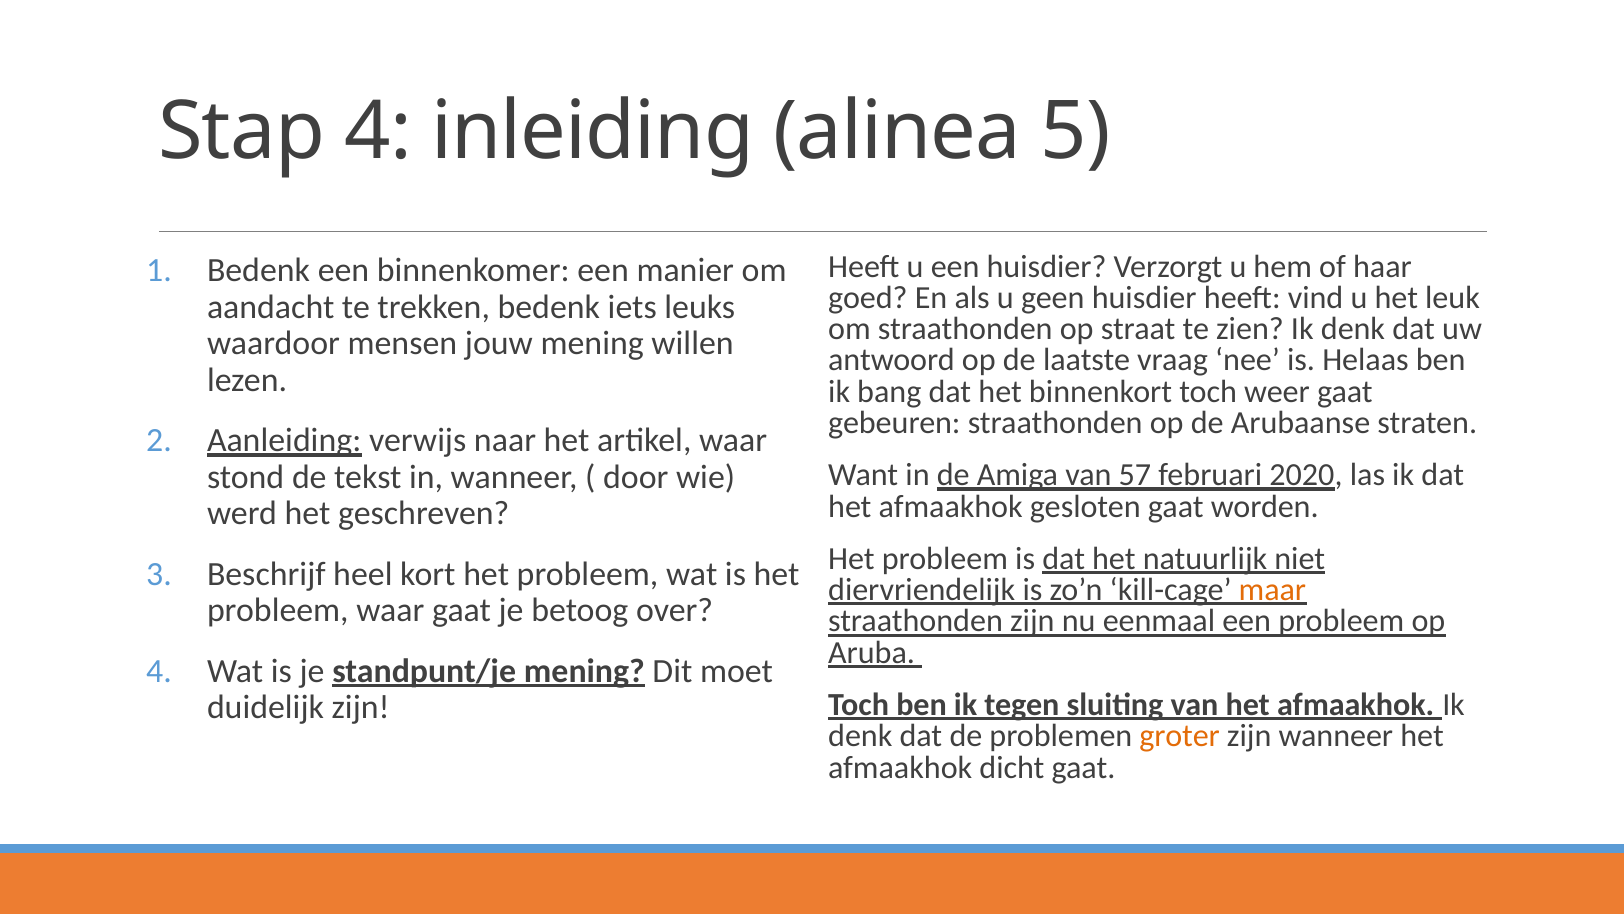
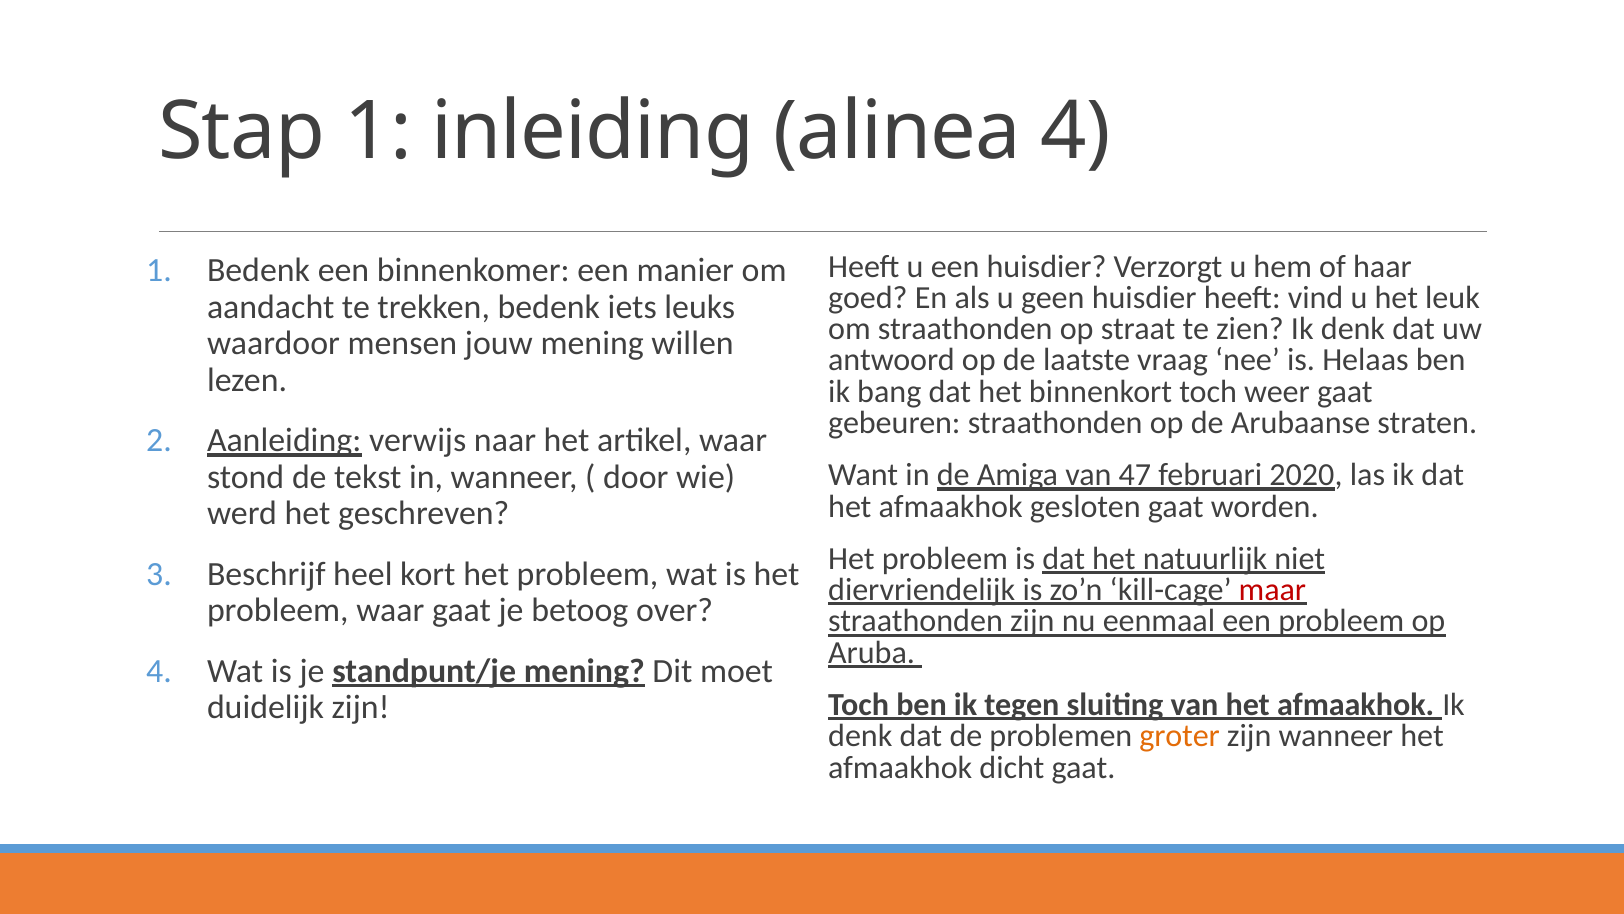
Stap 4: 4 -> 1
alinea 5: 5 -> 4
57: 57 -> 47
maar colour: orange -> red
